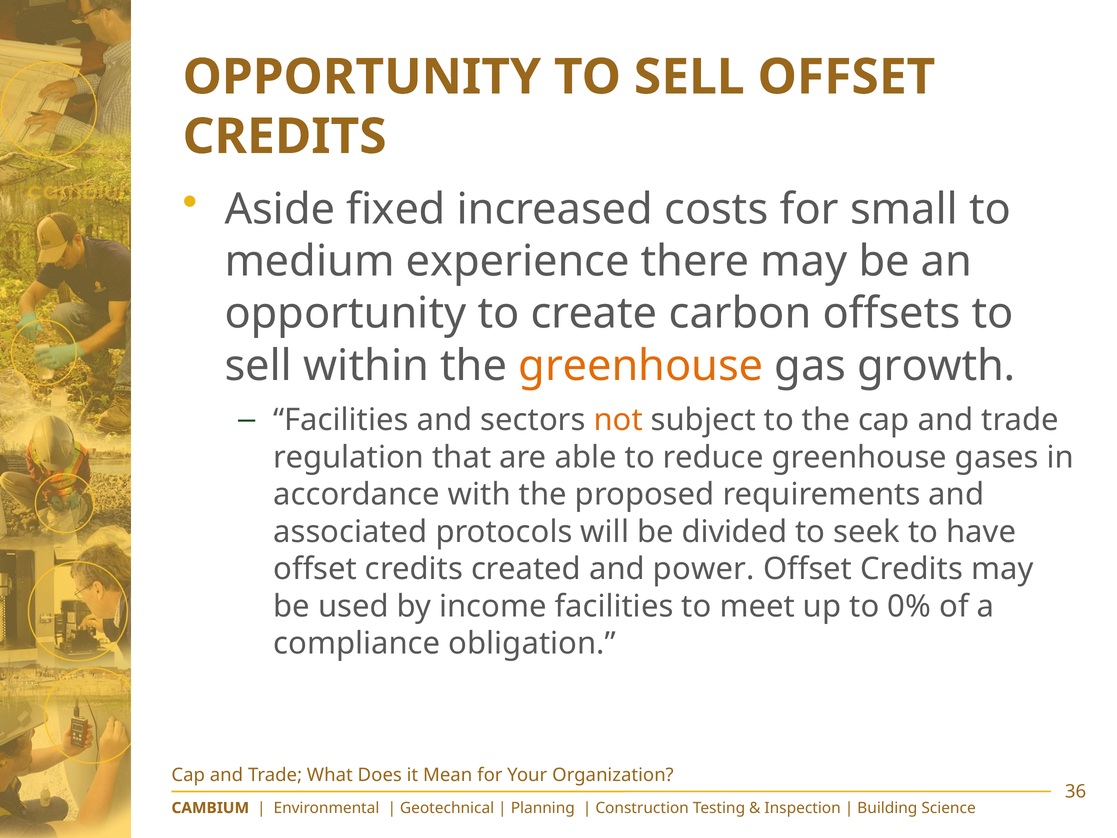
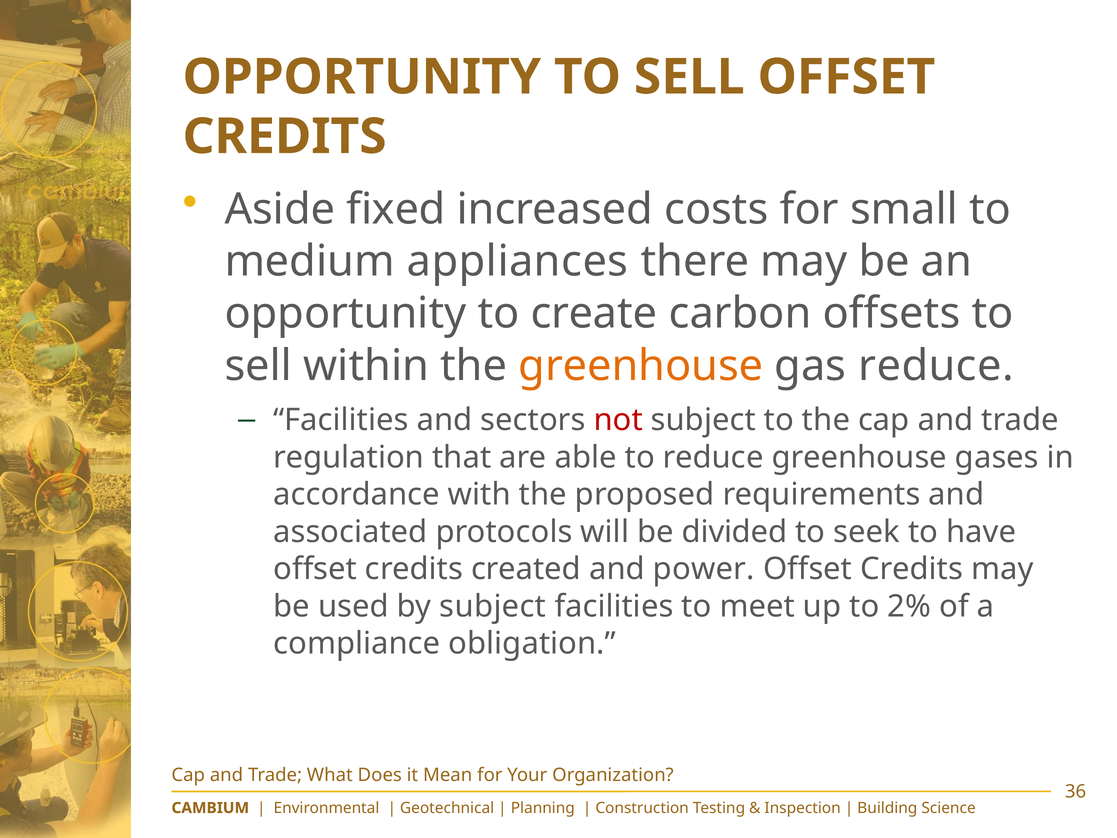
experience: experience -> appliances
gas growth: growth -> reduce
not colour: orange -> red
by income: income -> subject
0%: 0% -> 2%
